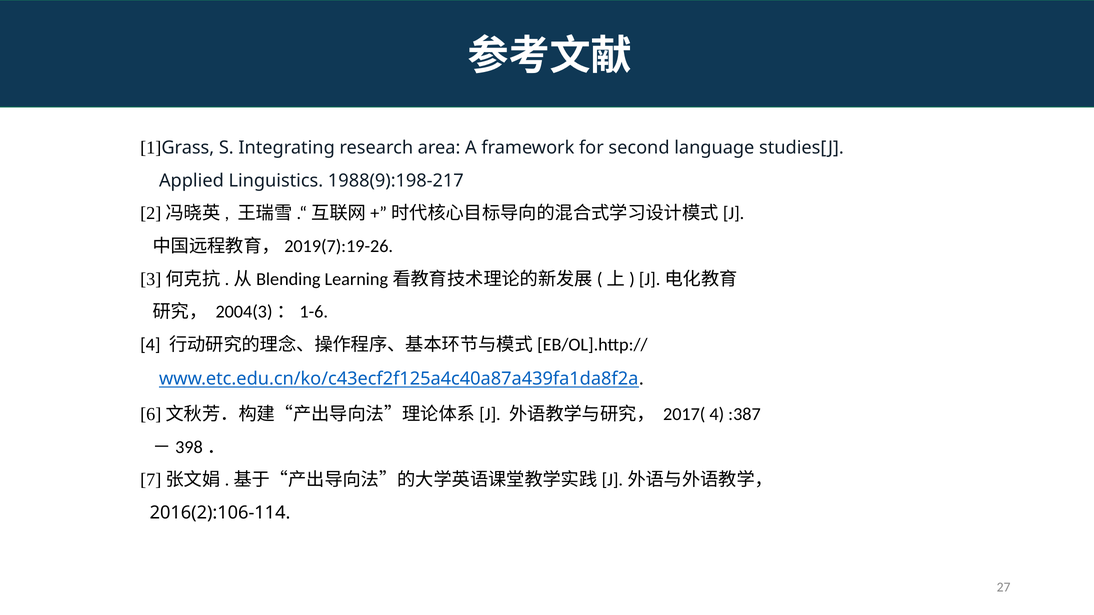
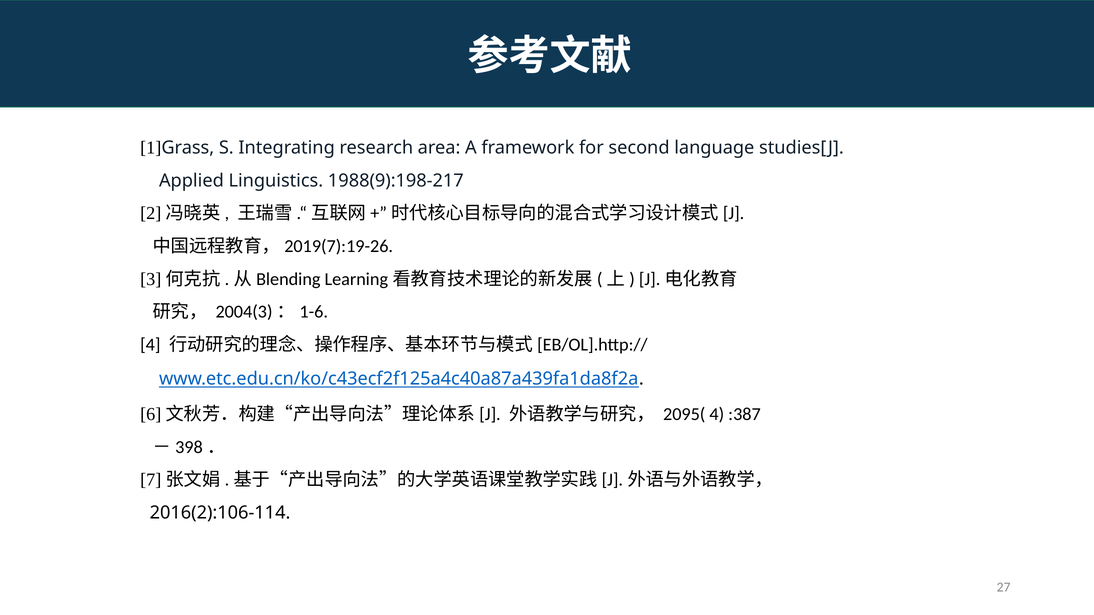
2017(: 2017( -> 2095(
